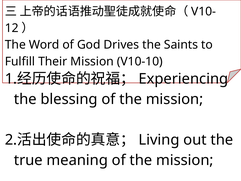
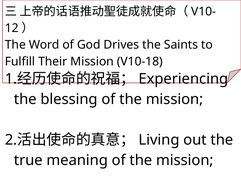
V10-10: V10-10 -> V10-18
